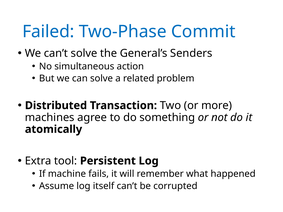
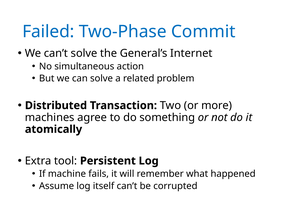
Senders: Senders -> Internet
